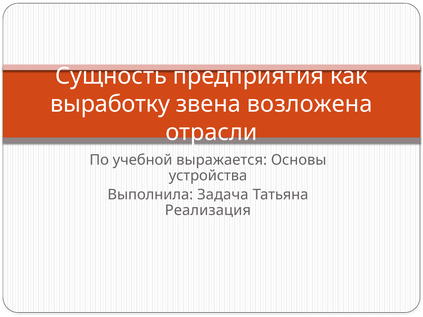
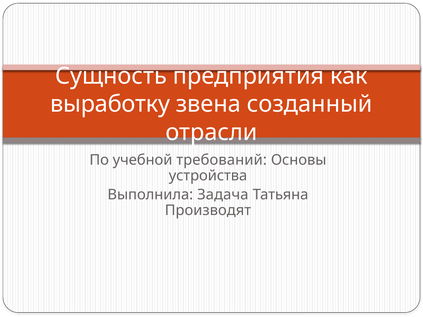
возложена: возложена -> созданный
выражается: выражается -> требований
Реализация: Реализация -> Производят
